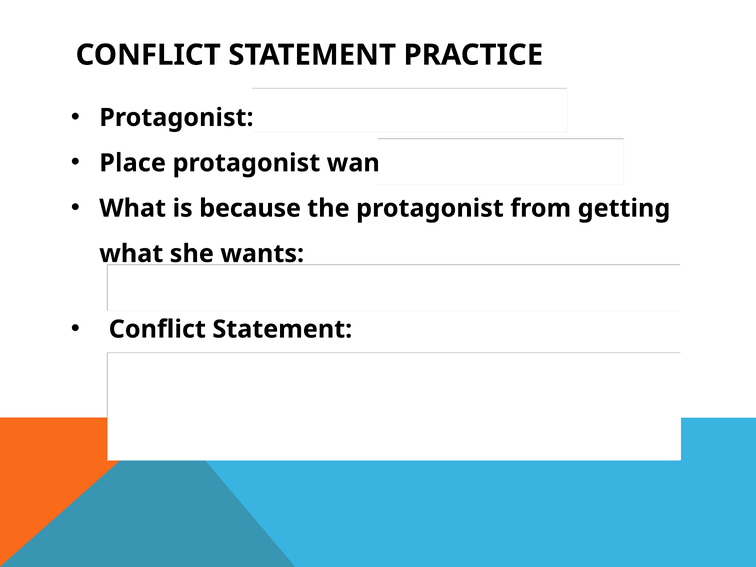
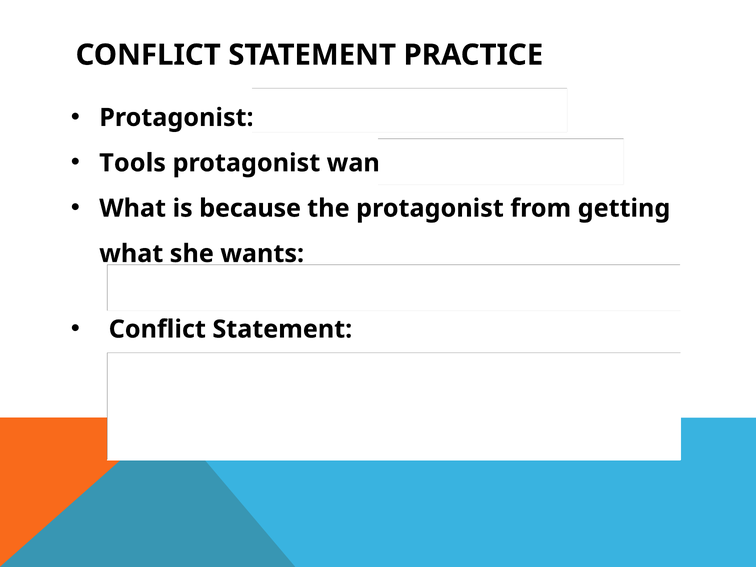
Place: Place -> Tools
